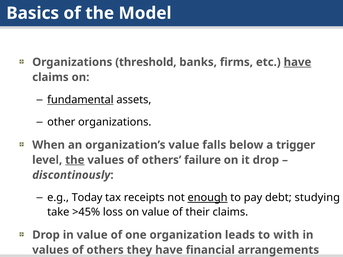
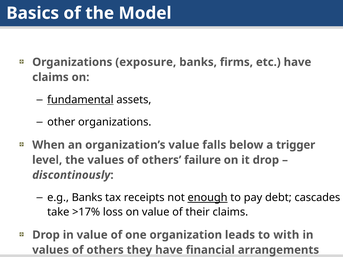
threshold: threshold -> exposure
have at (297, 62) underline: present -> none
the at (75, 160) underline: present -> none
e.g Today: Today -> Banks
debt studying: studying -> cascades
>45%: >45% -> >17%
